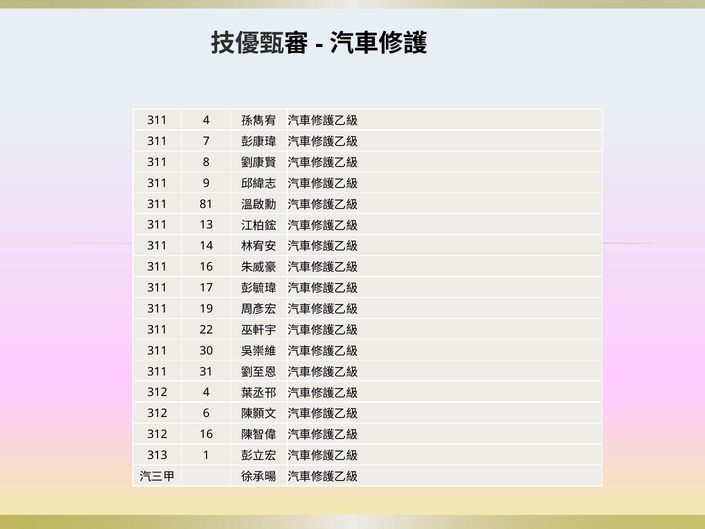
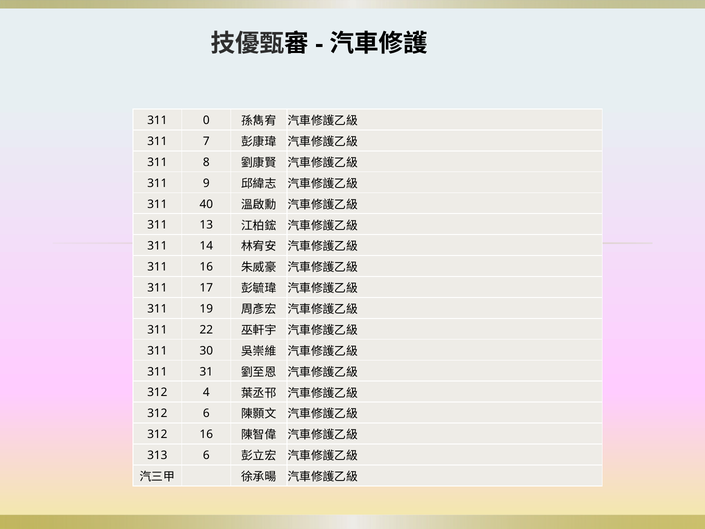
311 4: 4 -> 0
81: 81 -> 40
313 1: 1 -> 6
